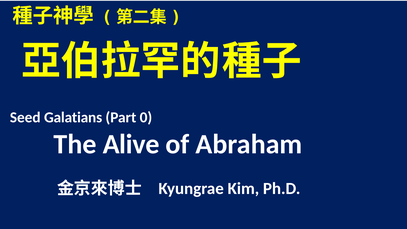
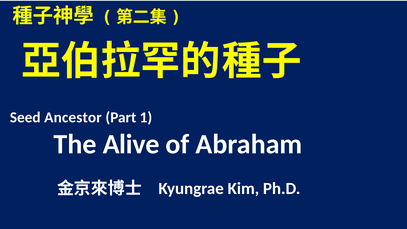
Galatians: Galatians -> Ancestor
0: 0 -> 1
